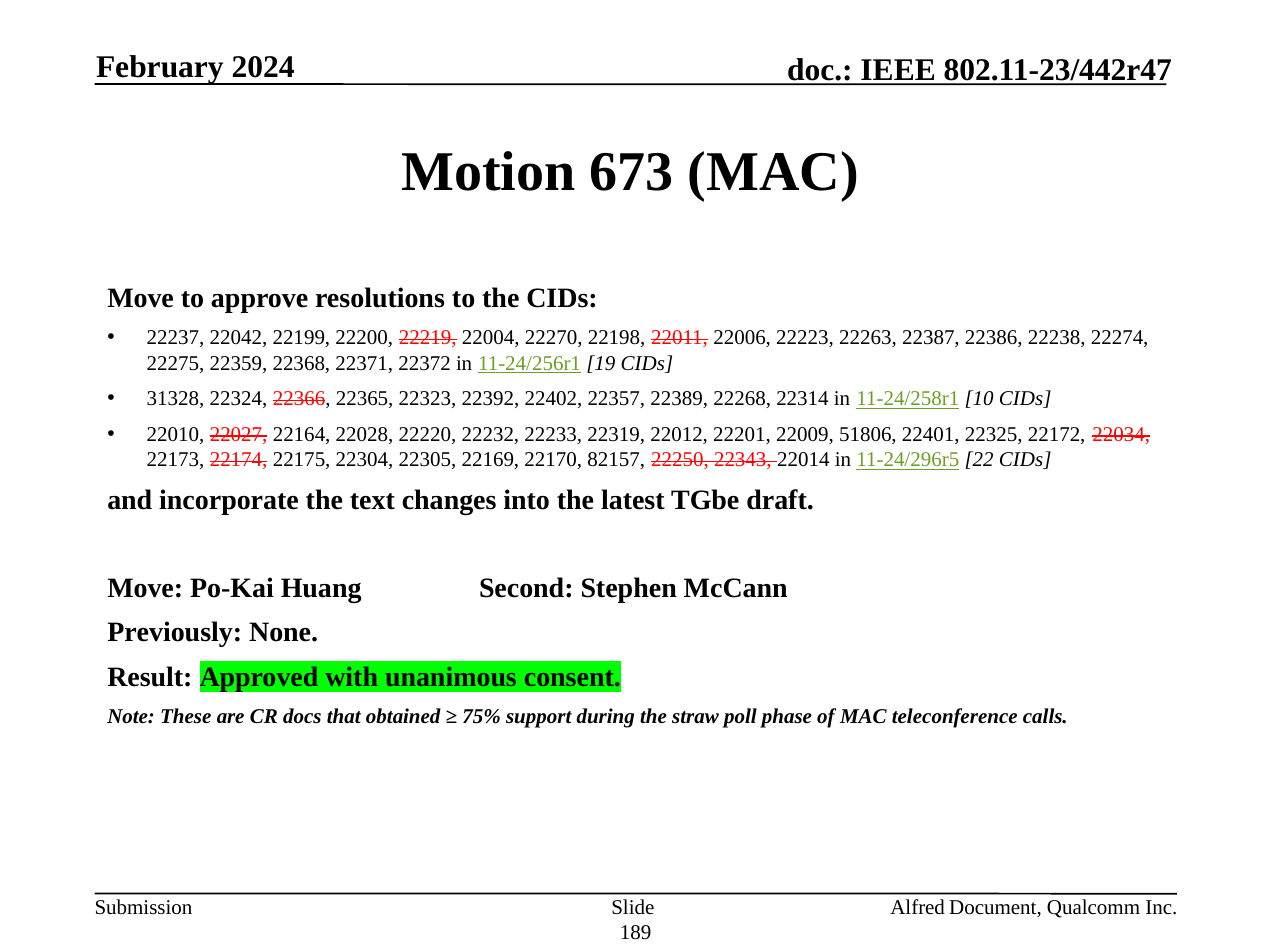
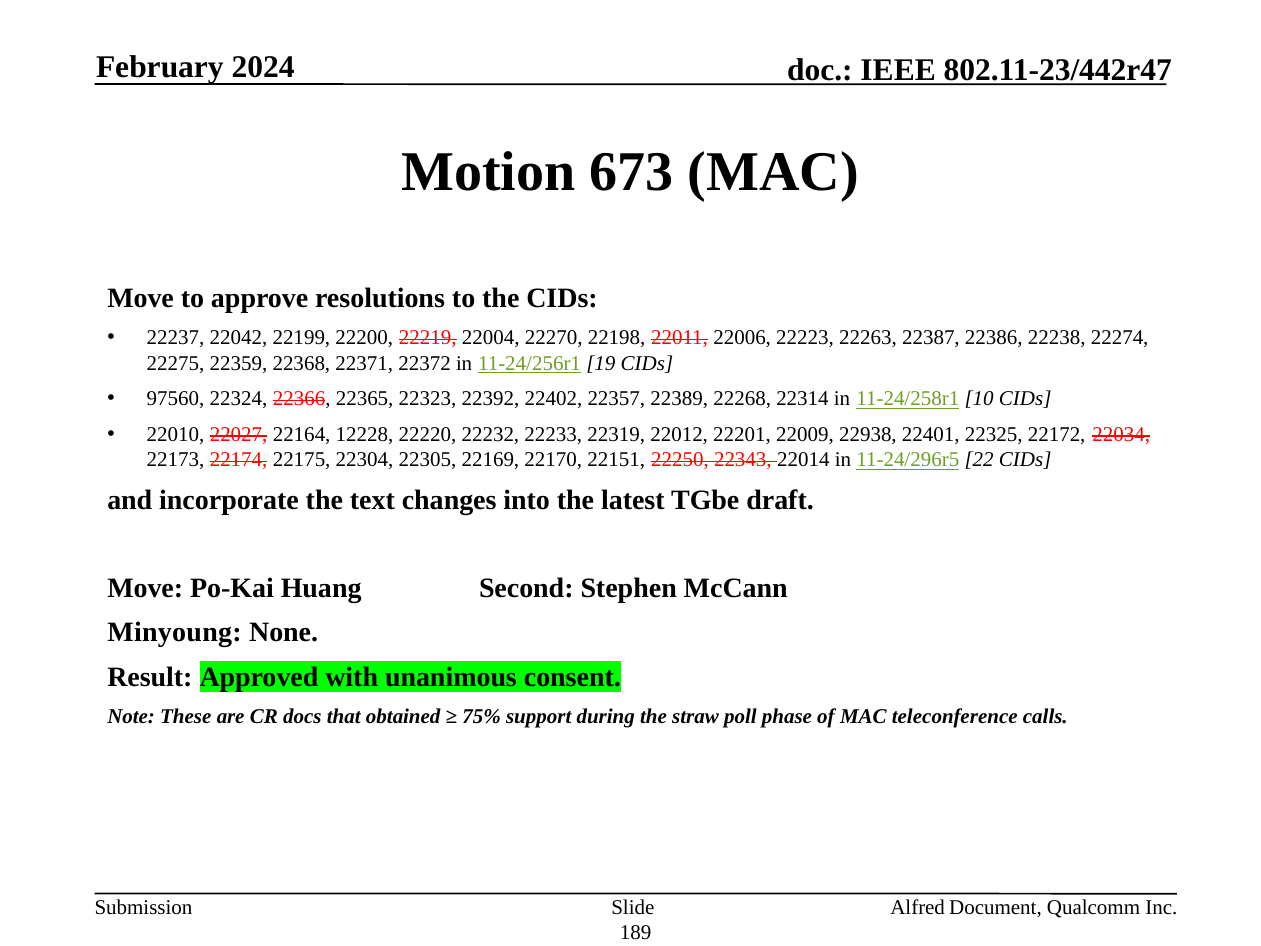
31328: 31328 -> 97560
22028: 22028 -> 12228
51806: 51806 -> 22938
82157: 82157 -> 22151
Previously: Previously -> Minyoung
